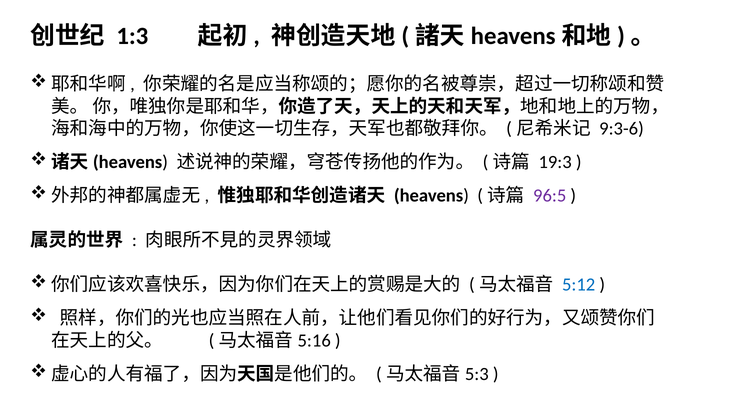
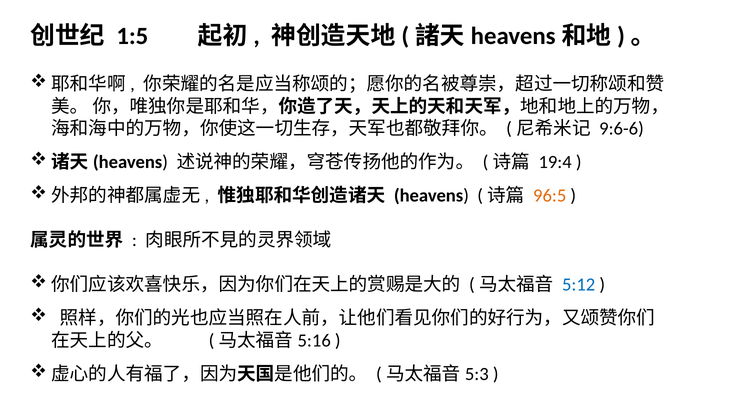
1:3: 1:3 -> 1:5
9:3-6: 9:3-6 -> 9:6-6
19:3: 19:3 -> 19:4
96:5 colour: purple -> orange
